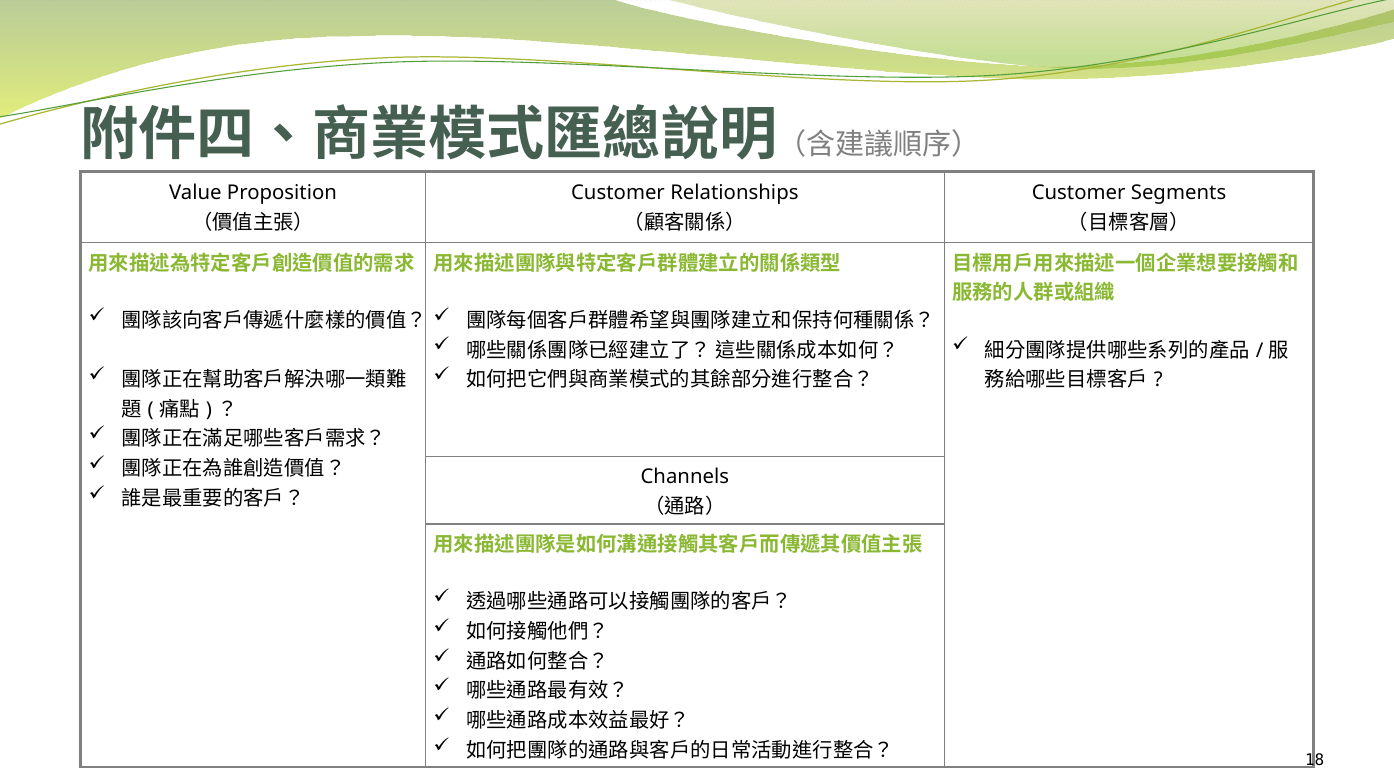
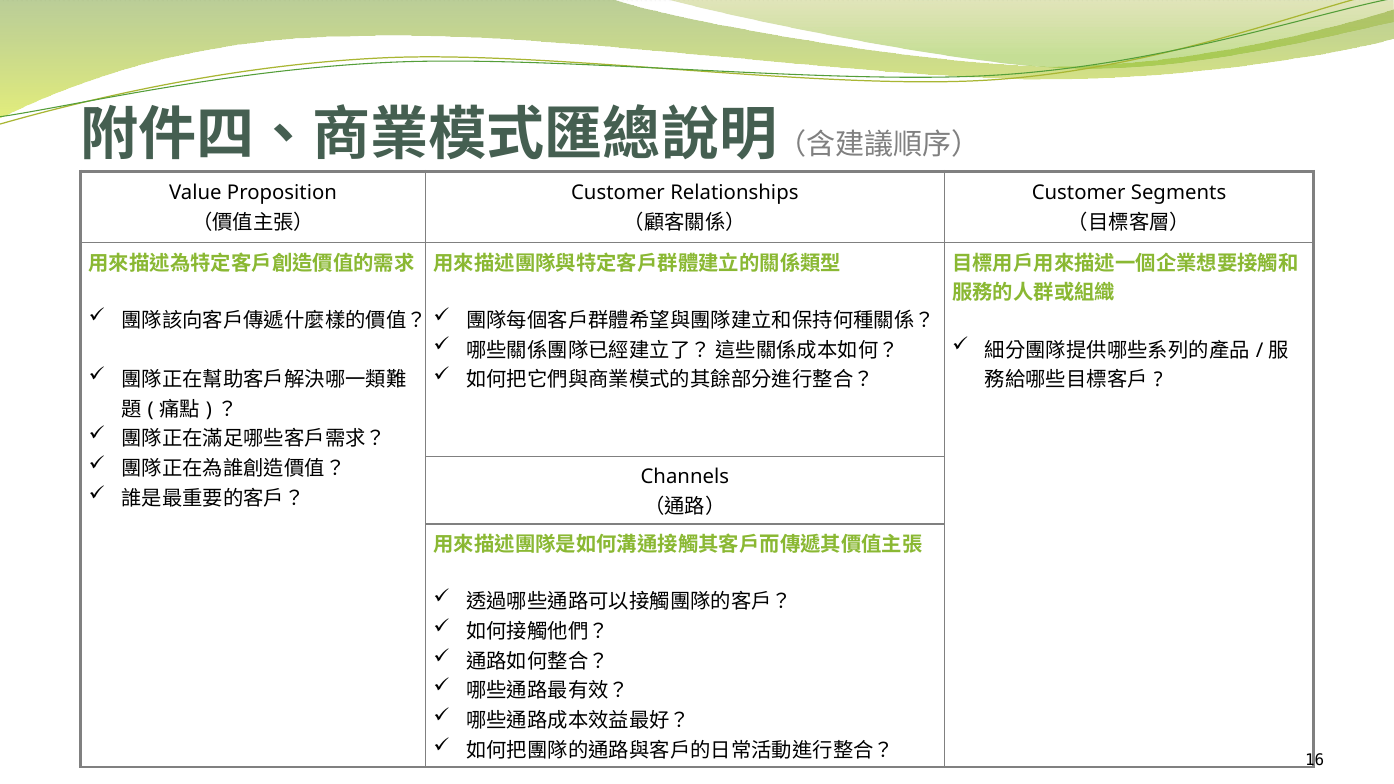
18: 18 -> 16
